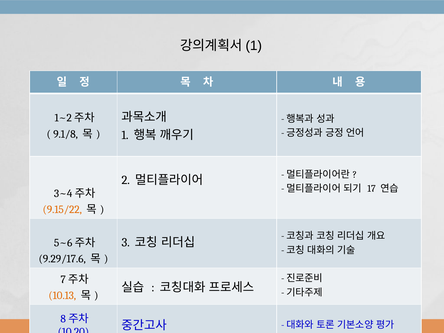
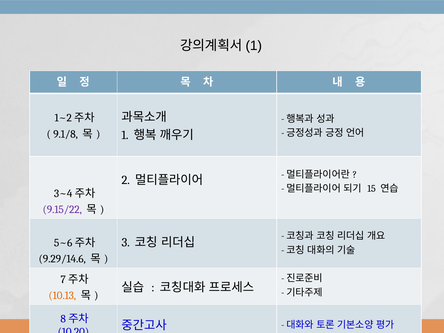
17: 17 -> 15
9.15/22 colour: orange -> purple
9.29/17.6: 9.29/17.6 -> 9.29/14.6
